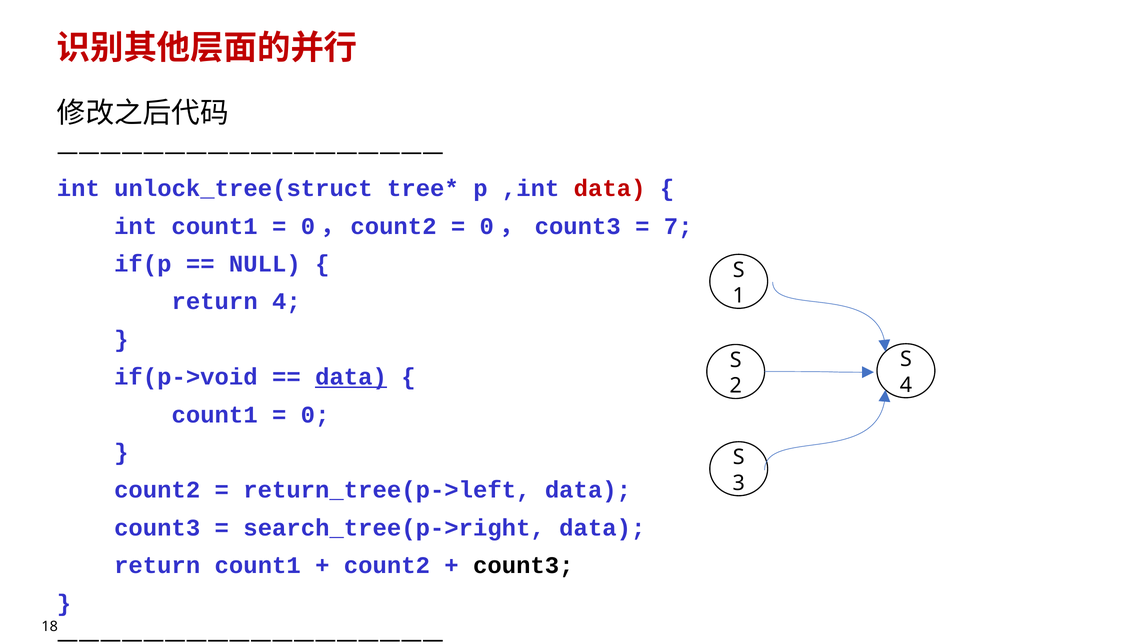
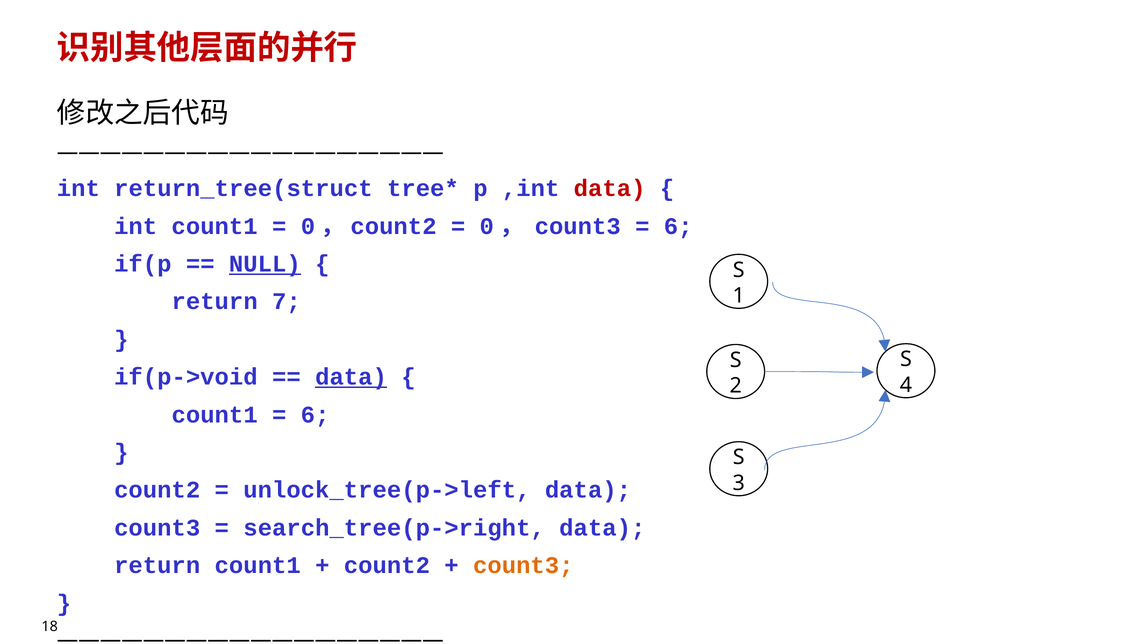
unlock_tree(struct: unlock_tree(struct -> return_tree(struct
7 at (678, 226): 7 -> 6
NULL underline: none -> present
return 4: 4 -> 7
0 at (315, 415): 0 -> 6
return_tree(p->left: return_tree(p->left -> unlock_tree(p->left
count3 at (523, 566) colour: black -> orange
